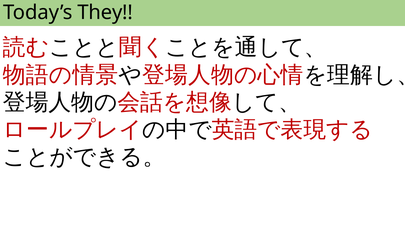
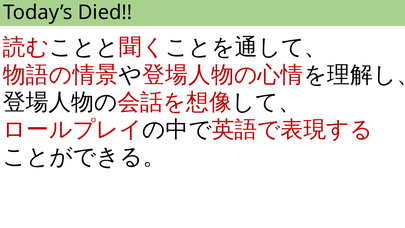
They: They -> Died
